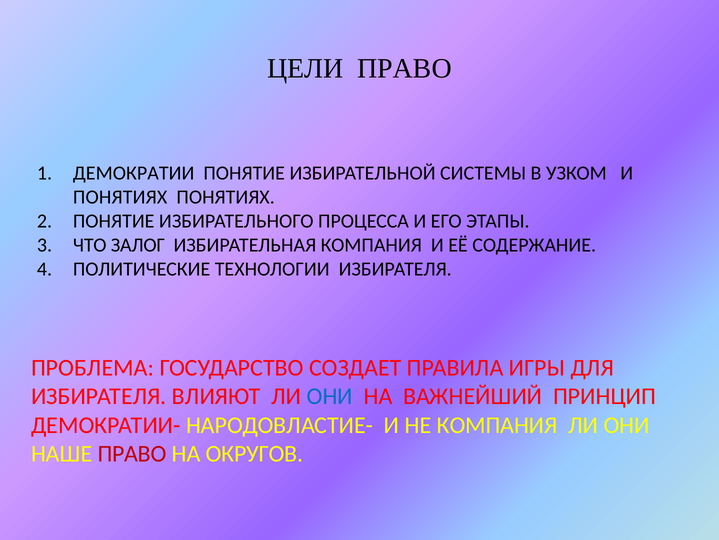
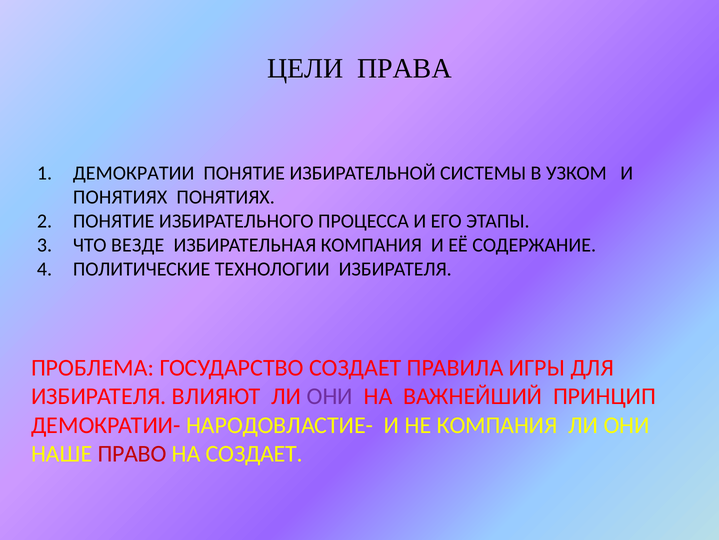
ЦЕЛИ ПРАВО: ПРАВО -> ПРАВА
ЗАЛОГ: ЗАЛОГ -> ВЕЗДЕ
ОНИ at (330, 396) colour: blue -> purple
НА ОКРУГОВ: ОКРУГОВ -> СОЗДАЕТ
